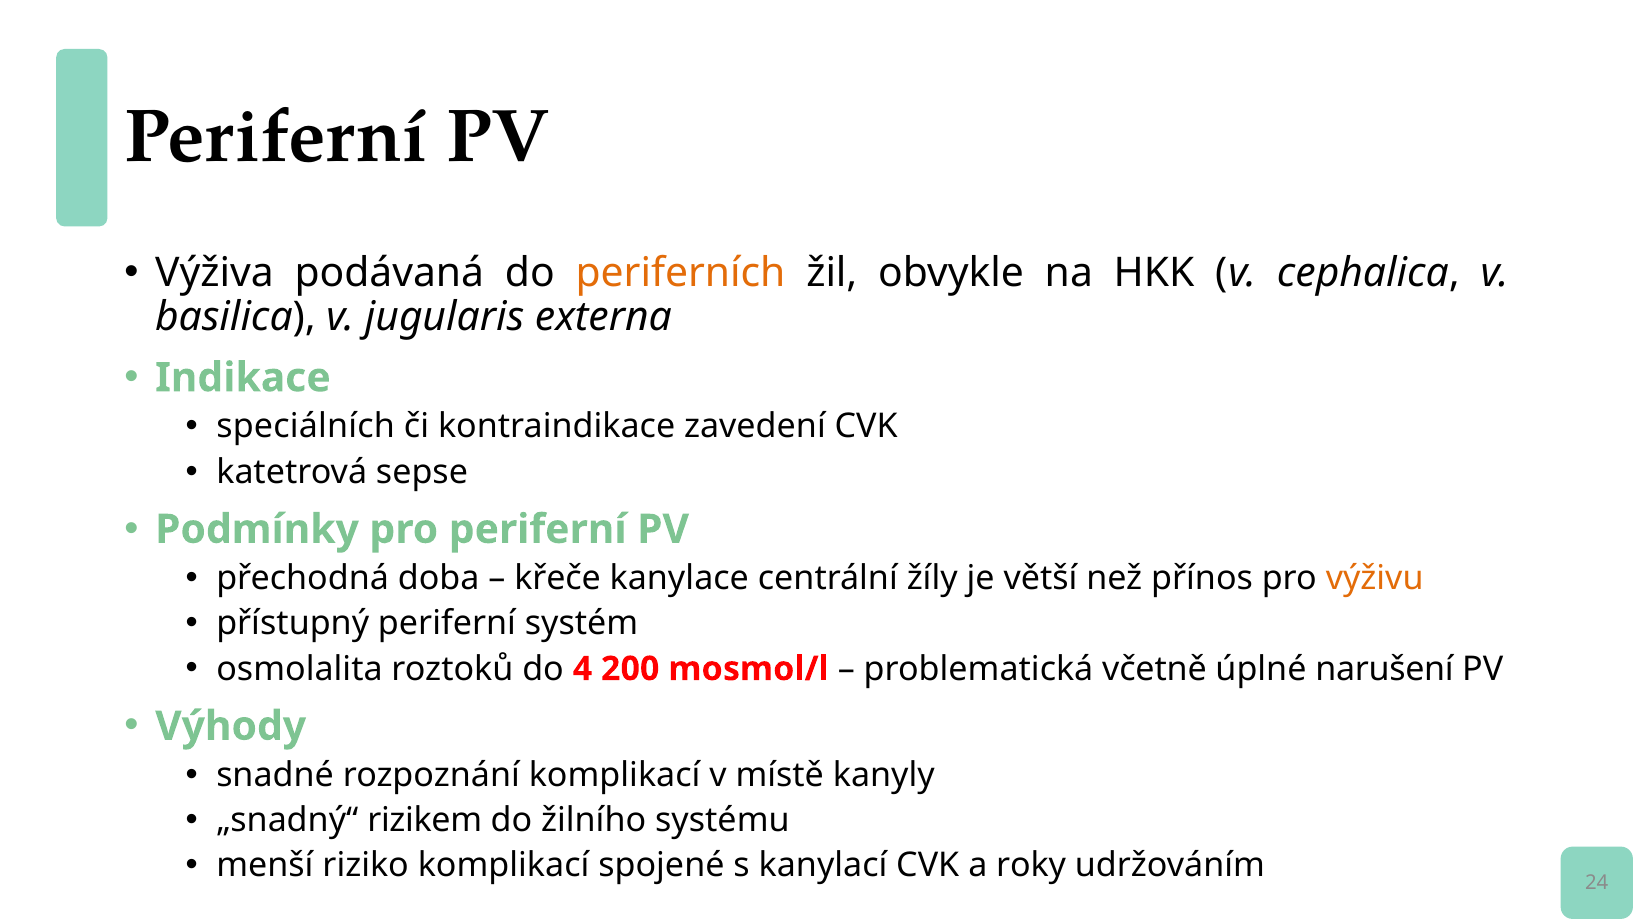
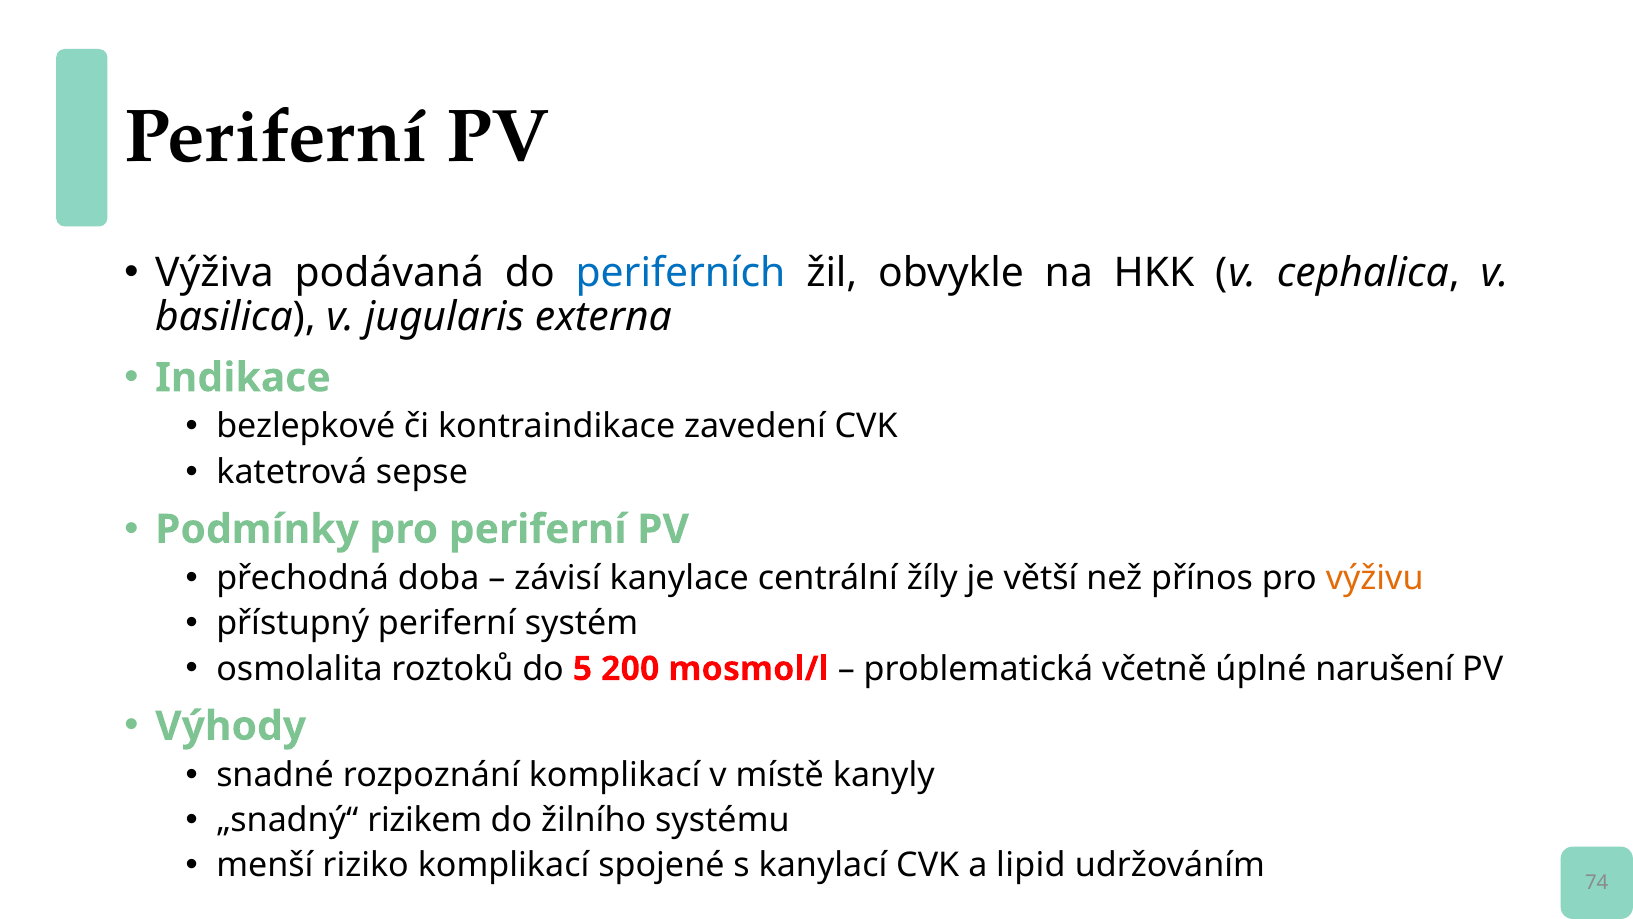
periferních colour: orange -> blue
speciálních: speciálních -> bezlepkové
křeče: křeče -> závisí
4: 4 -> 5
roky: roky -> lipid
24: 24 -> 74
